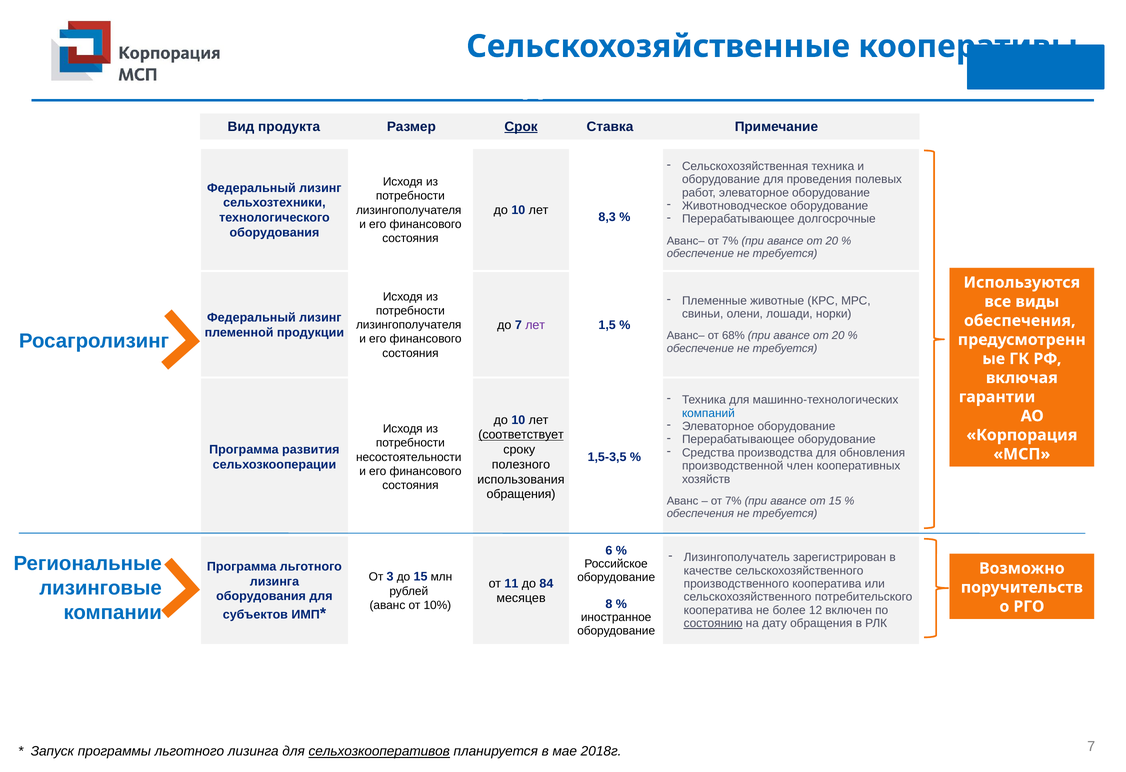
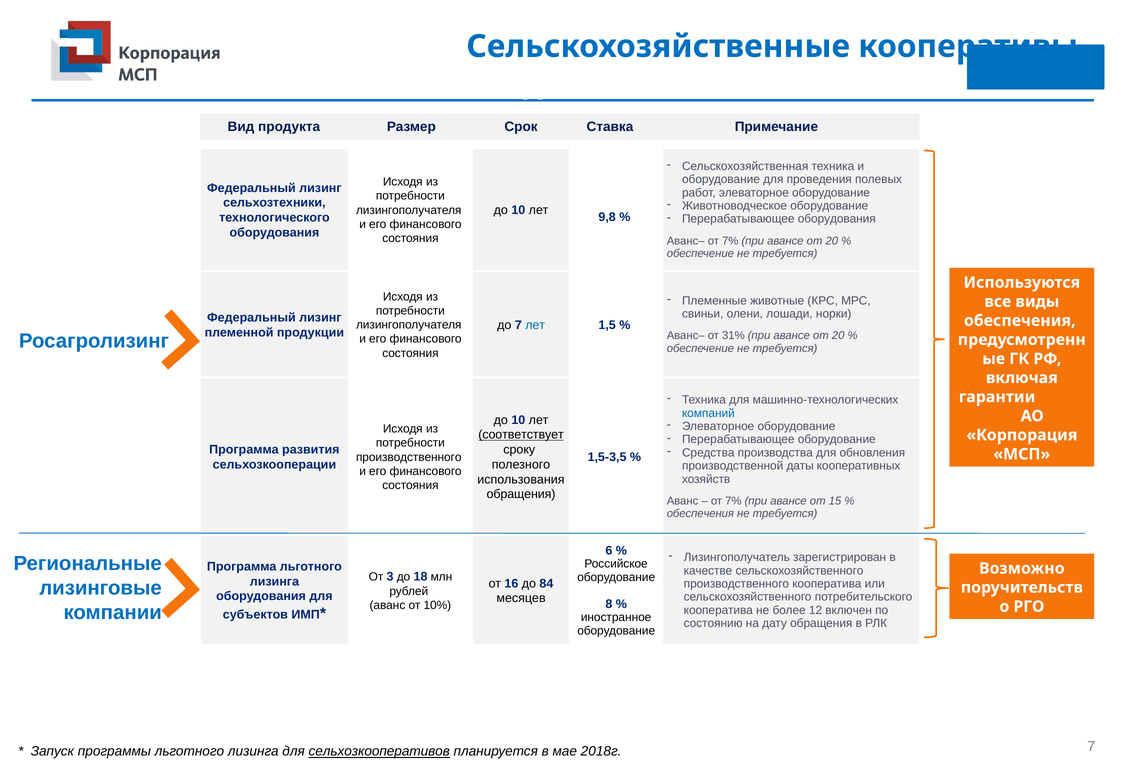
Срок underline: present -> none
8,3: 8,3 -> 9,8
Перерабатывающее долгосрочные: долгосрочные -> оборудования
лет at (535, 325) colour: purple -> blue
68%: 68% -> 31%
несостоятельности at (409, 457): несостоятельности -> производственного
член: член -> даты
до 15: 15 -> 18
11: 11 -> 16
состоянию underline: present -> none
